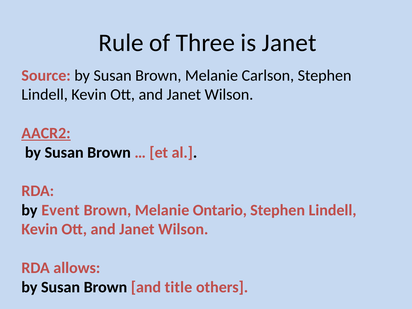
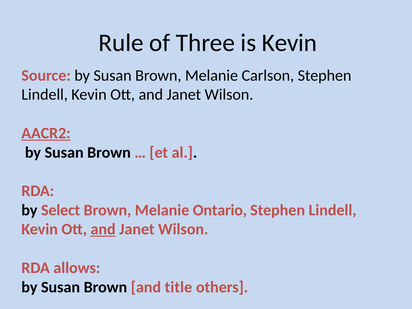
is Janet: Janet -> Kevin
Event: Event -> Select
and at (103, 229) underline: none -> present
